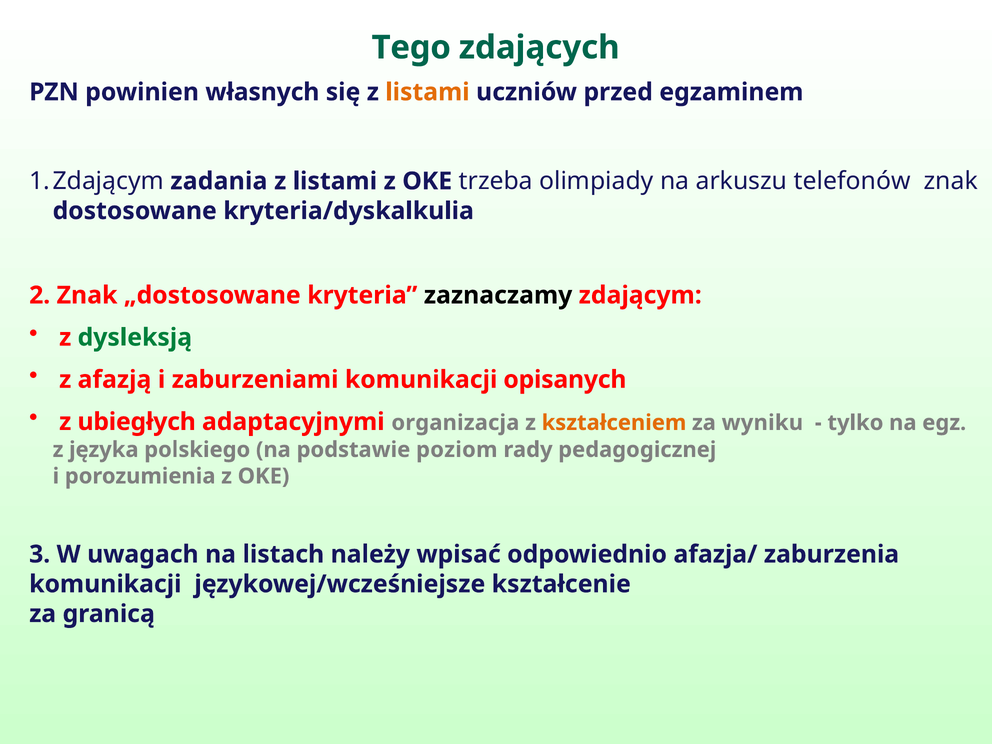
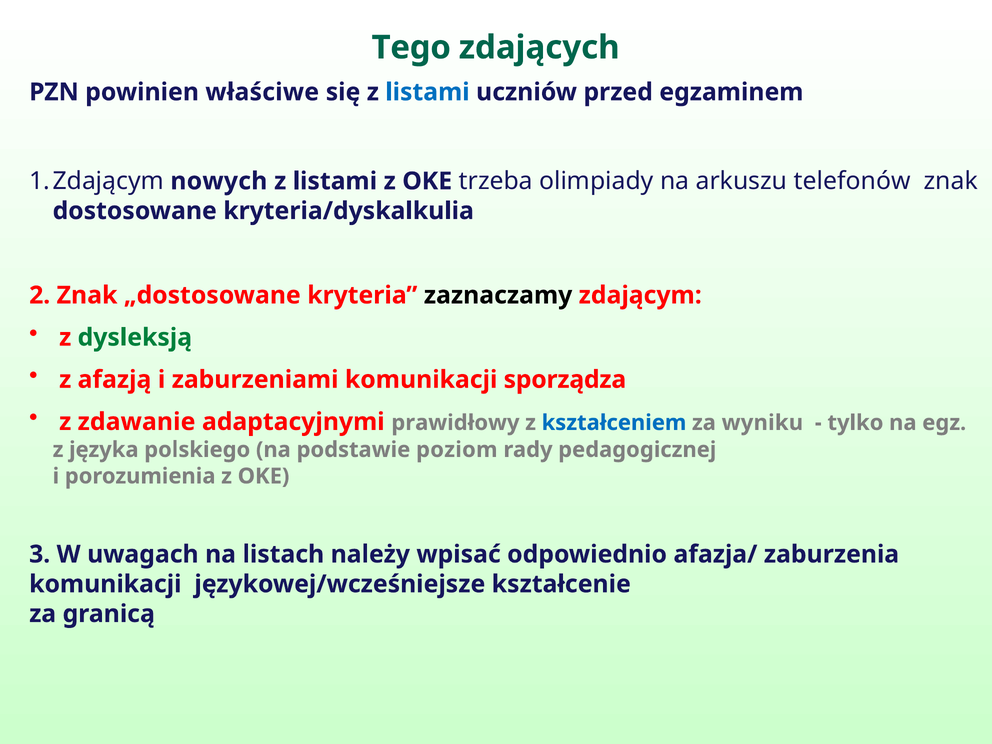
własnych: własnych -> właściwe
listami at (427, 92) colour: orange -> blue
zadania: zadania -> nowych
opisanych: opisanych -> sporządza
ubiegłych: ubiegłych -> zdawanie
organizacja: organizacja -> prawidłowy
kształceniem colour: orange -> blue
